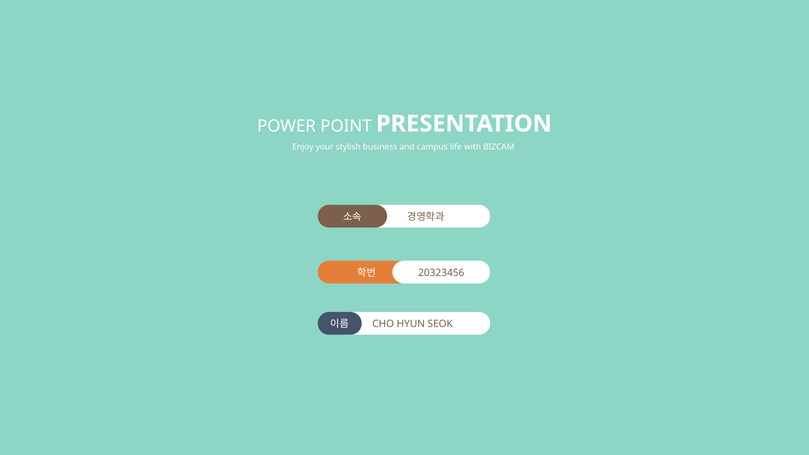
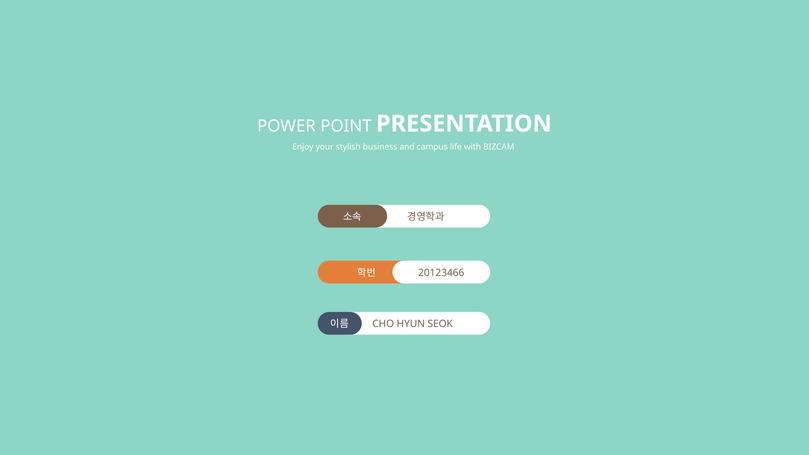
20323456: 20323456 -> 20123466
